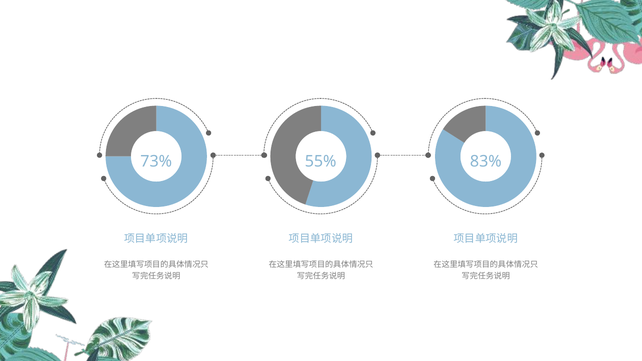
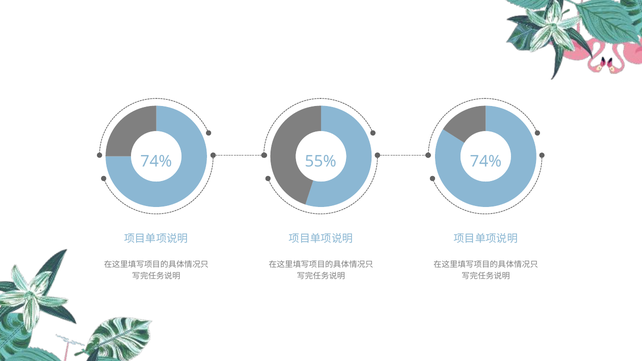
73% at (156, 161): 73% -> 74%
55% 83%: 83% -> 74%
